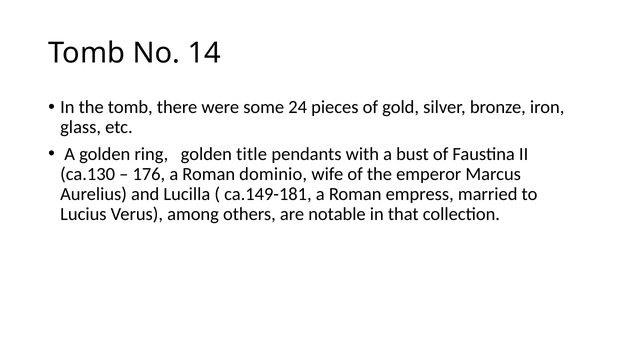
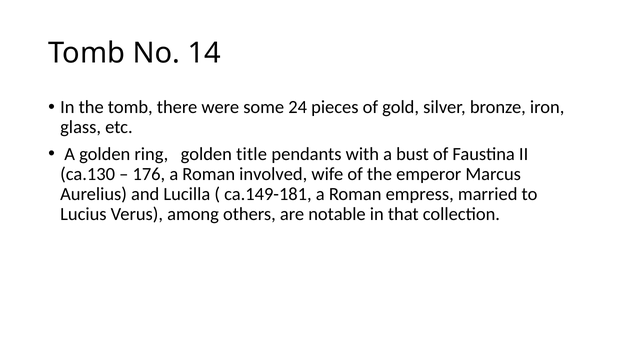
dominio: dominio -> involved
